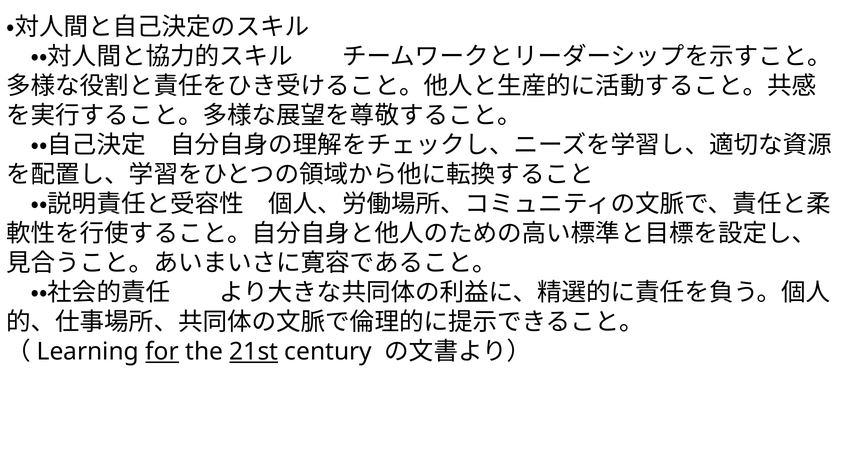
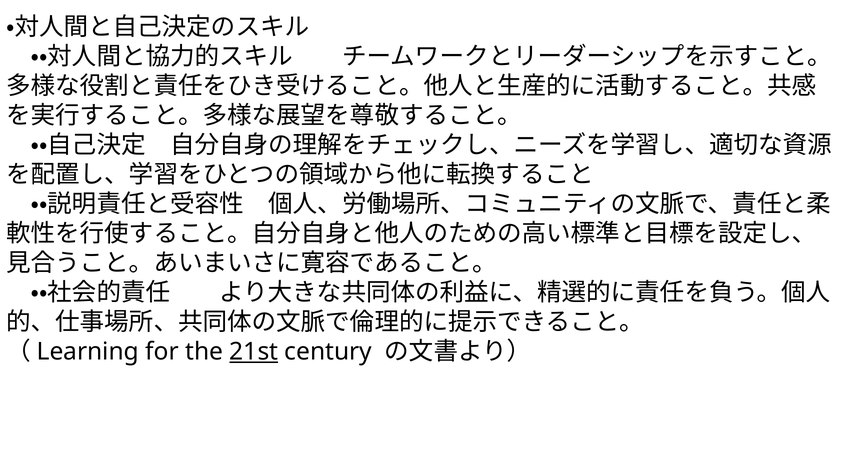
for underline: present -> none
